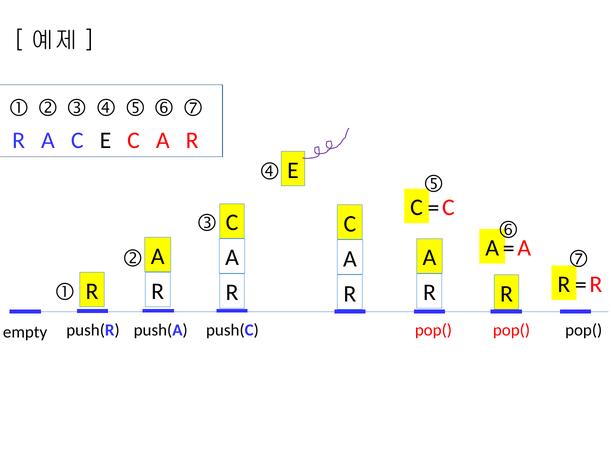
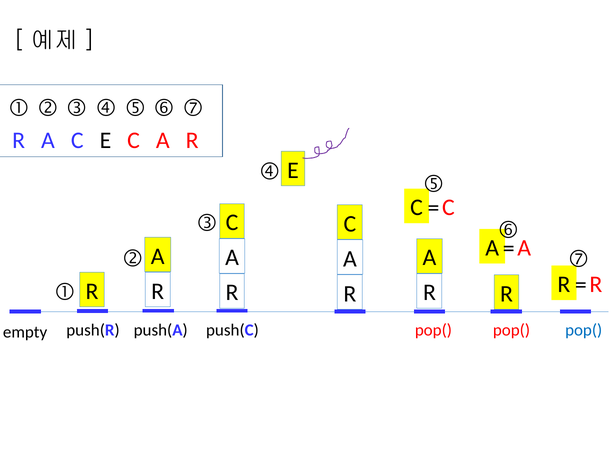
pop( at (584, 330) colour: black -> blue
